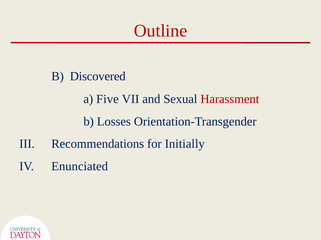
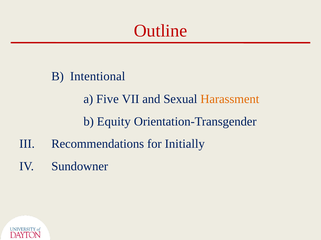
Discovered: Discovered -> Intentional
Harassment colour: red -> orange
Losses: Losses -> Equity
Enunciated: Enunciated -> Sundowner
